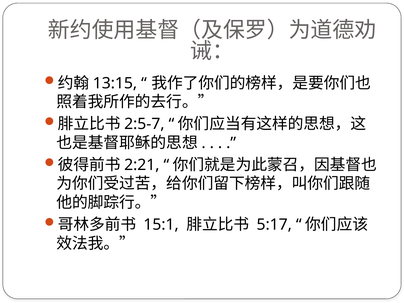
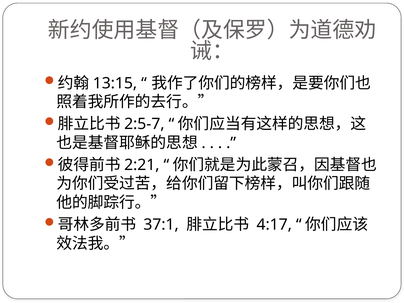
15:1: 15:1 -> 37:1
5:17: 5:17 -> 4:17
